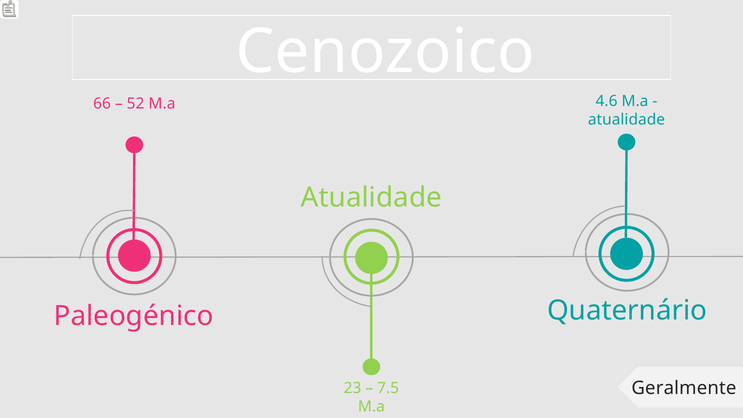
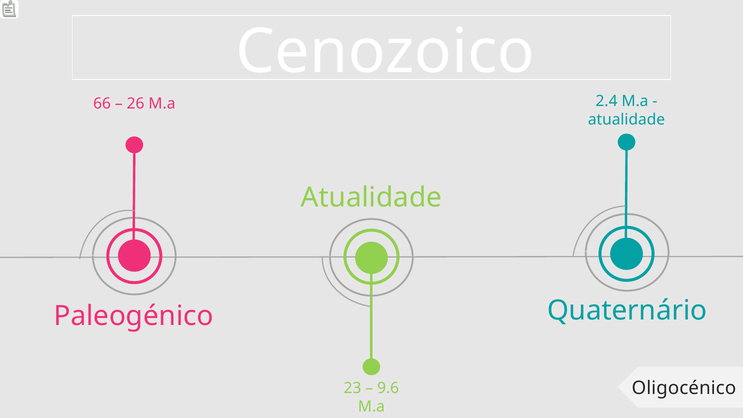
4.6: 4.6 -> 2.4
52: 52 -> 26
Geralmente: Geralmente -> Oligocénico
7.5: 7.5 -> 9.6
